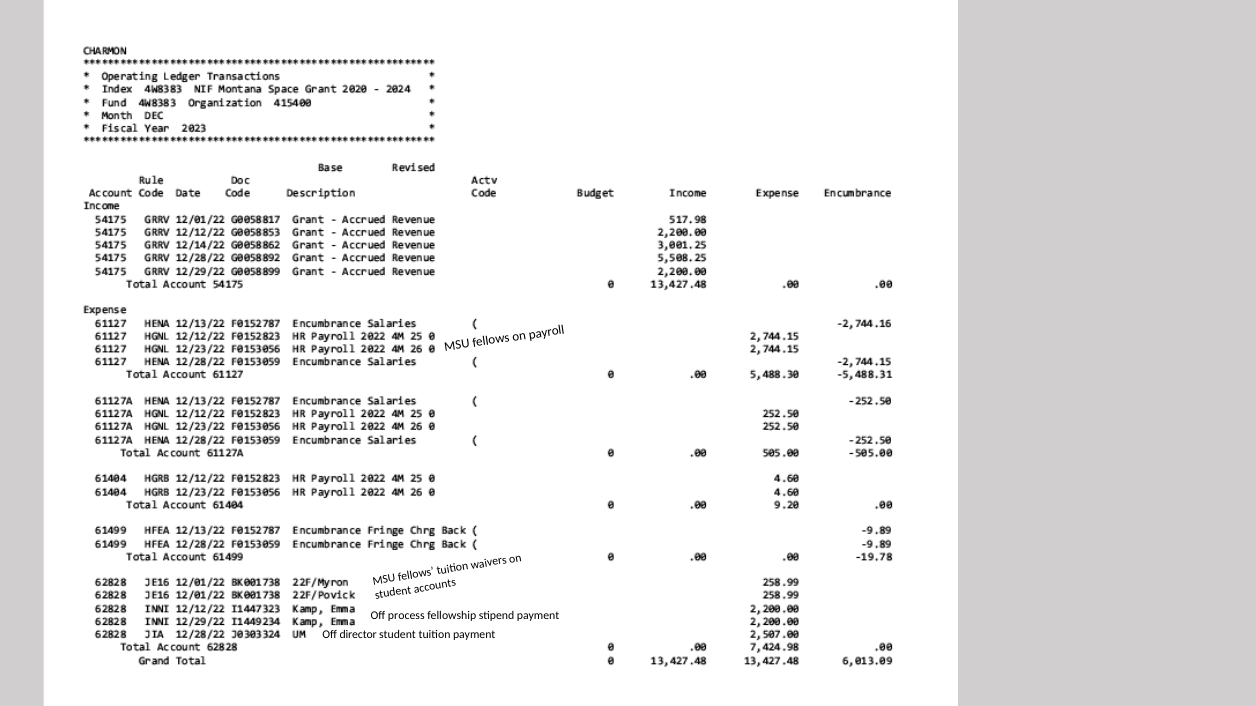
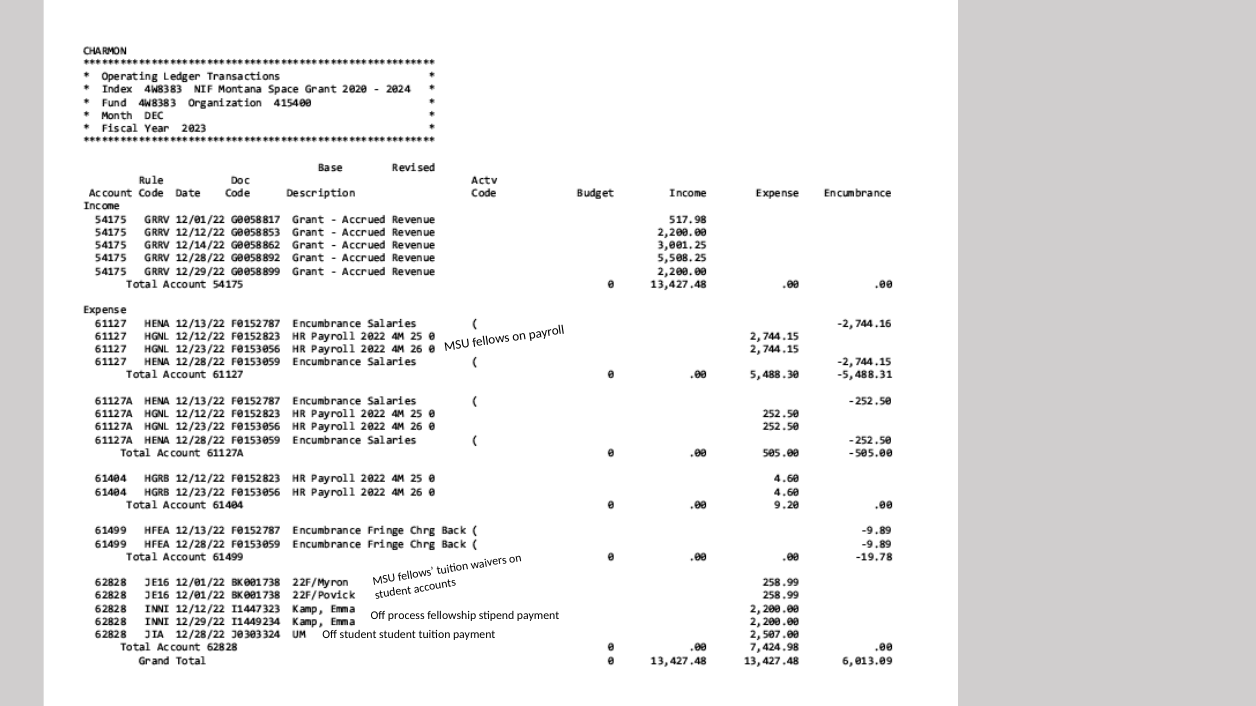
Off director: director -> student
